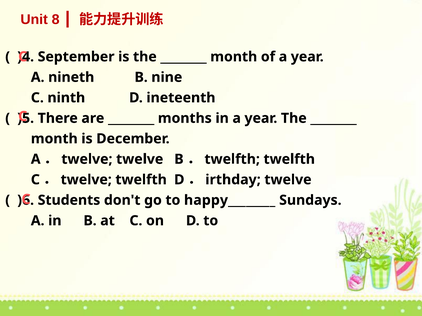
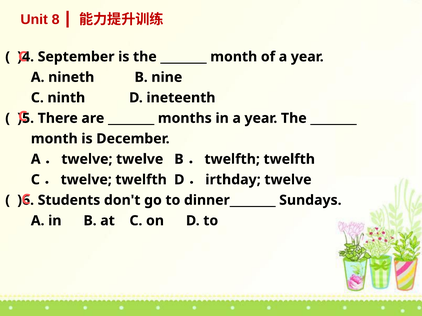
happy________: happy________ -> dinner________
